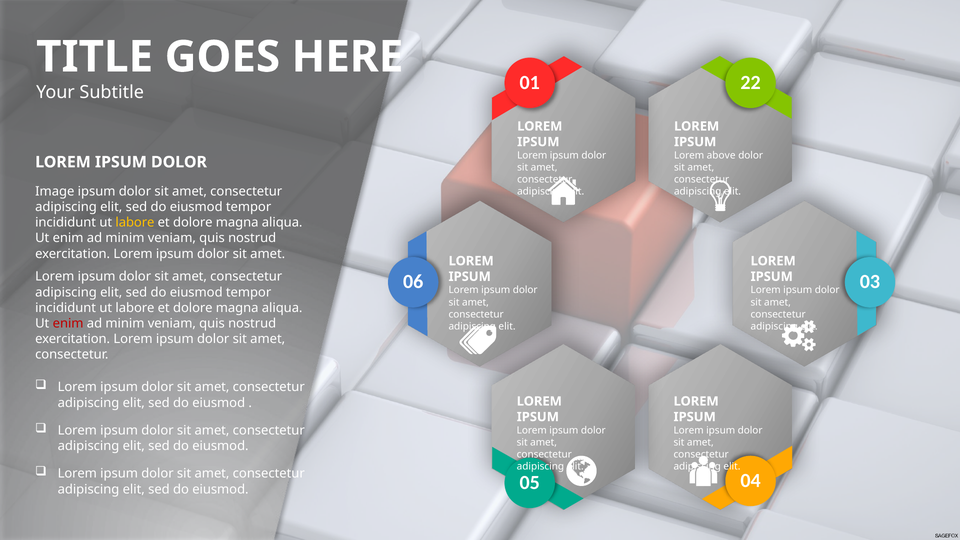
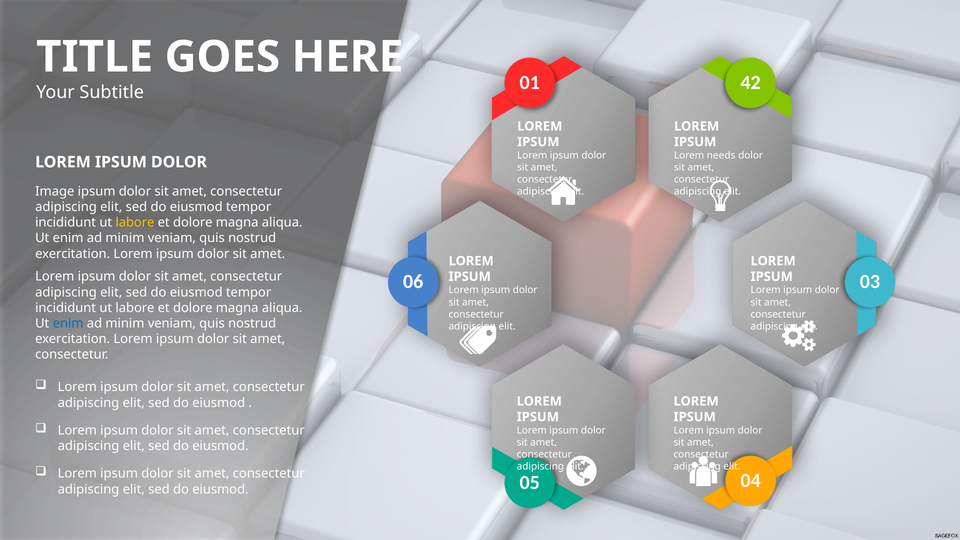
22: 22 -> 42
above: above -> needs
enim at (68, 323) colour: red -> blue
